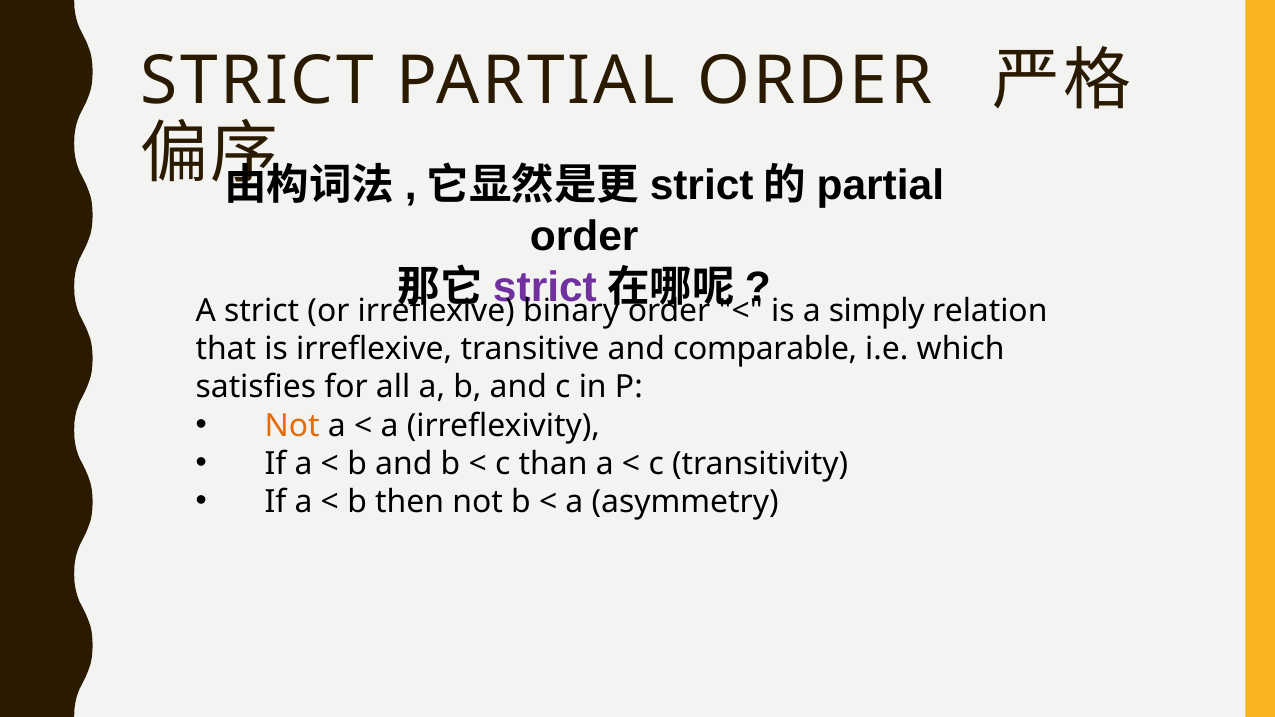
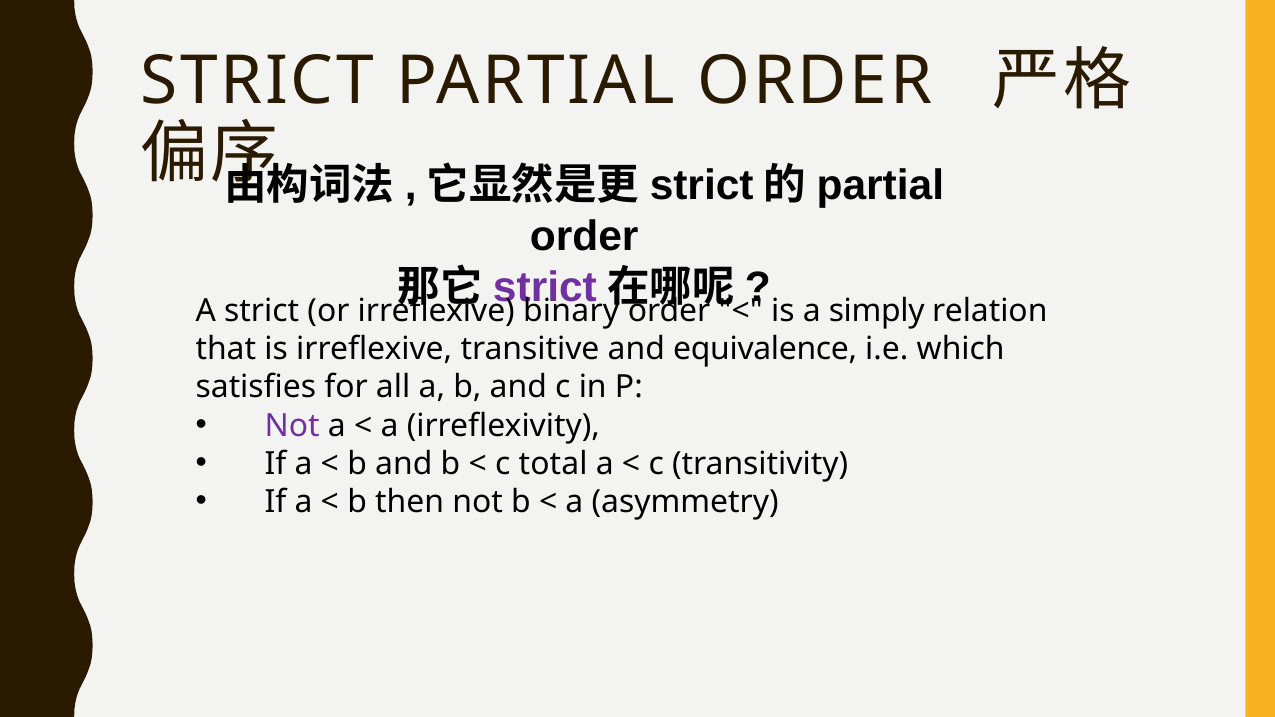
comparable: comparable -> equivalence
Not at (292, 426) colour: orange -> purple
than: than -> total
